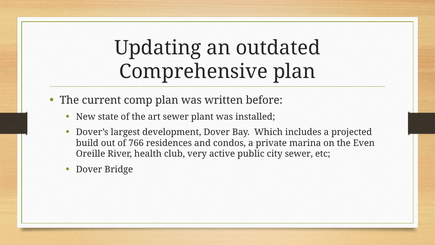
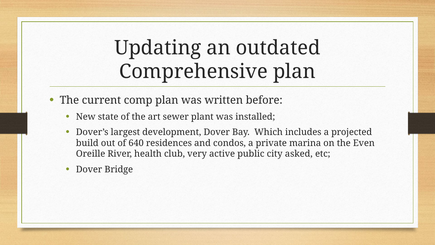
766: 766 -> 640
city sewer: sewer -> asked
